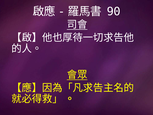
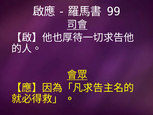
90: 90 -> 99
